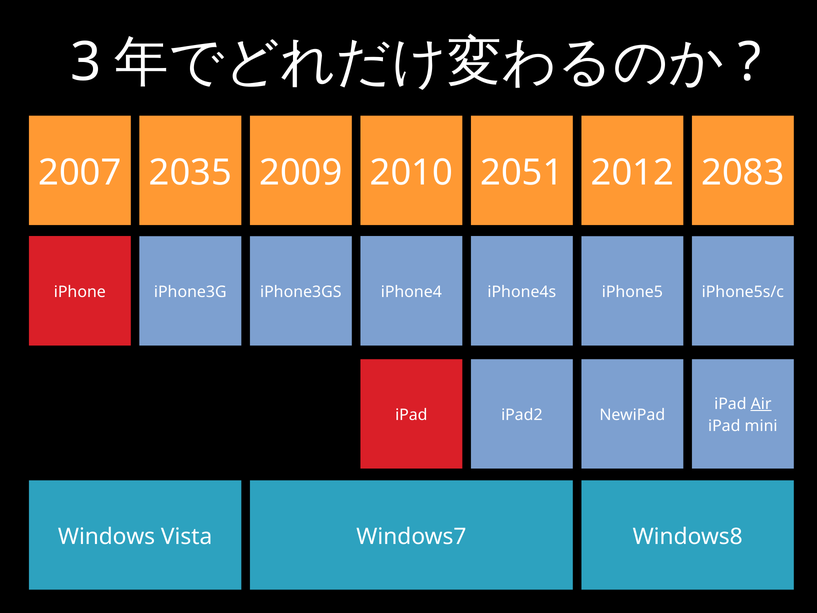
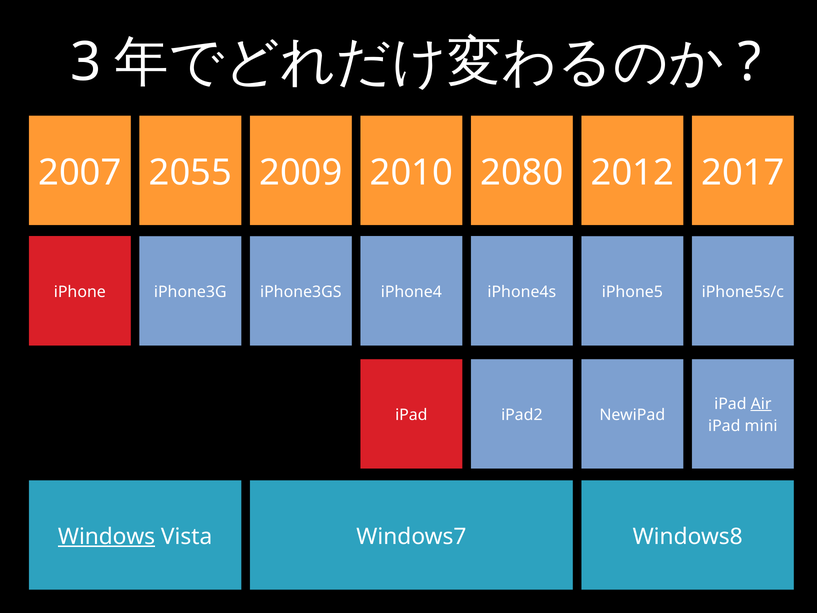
2051: 2051 -> 2080
2083: 2083 -> 2017
2035: 2035 -> 2055
Windows underline: none -> present
